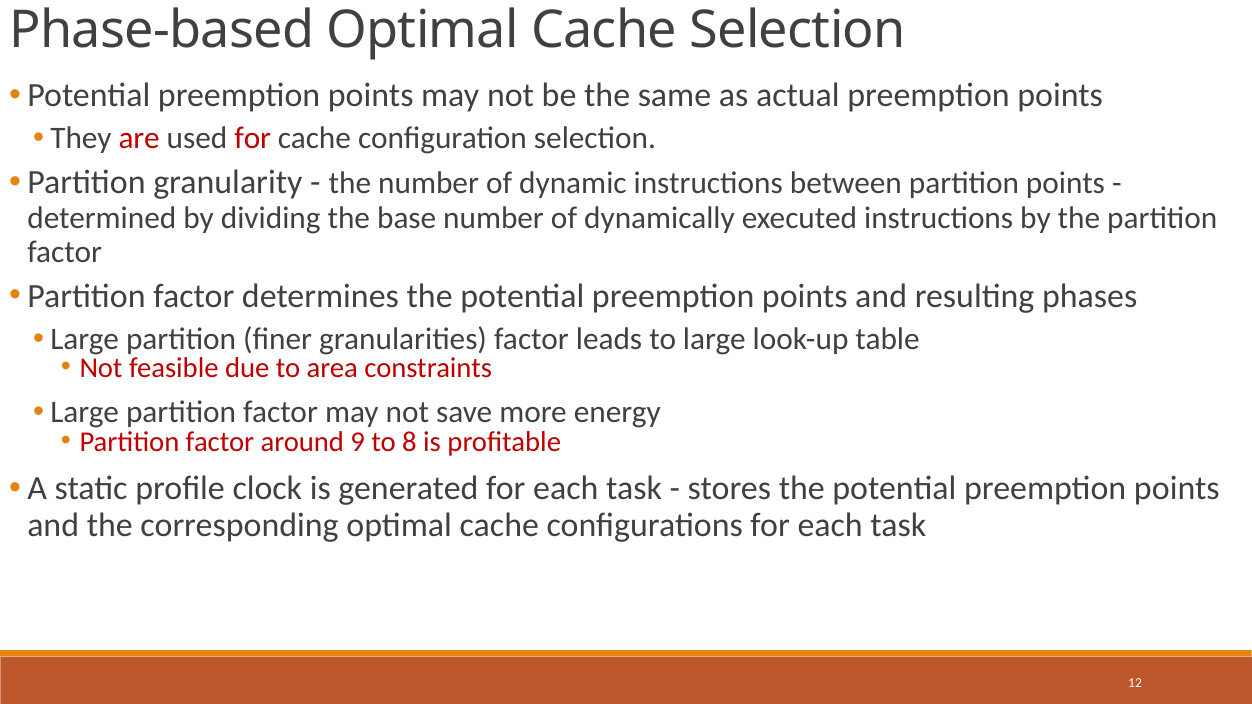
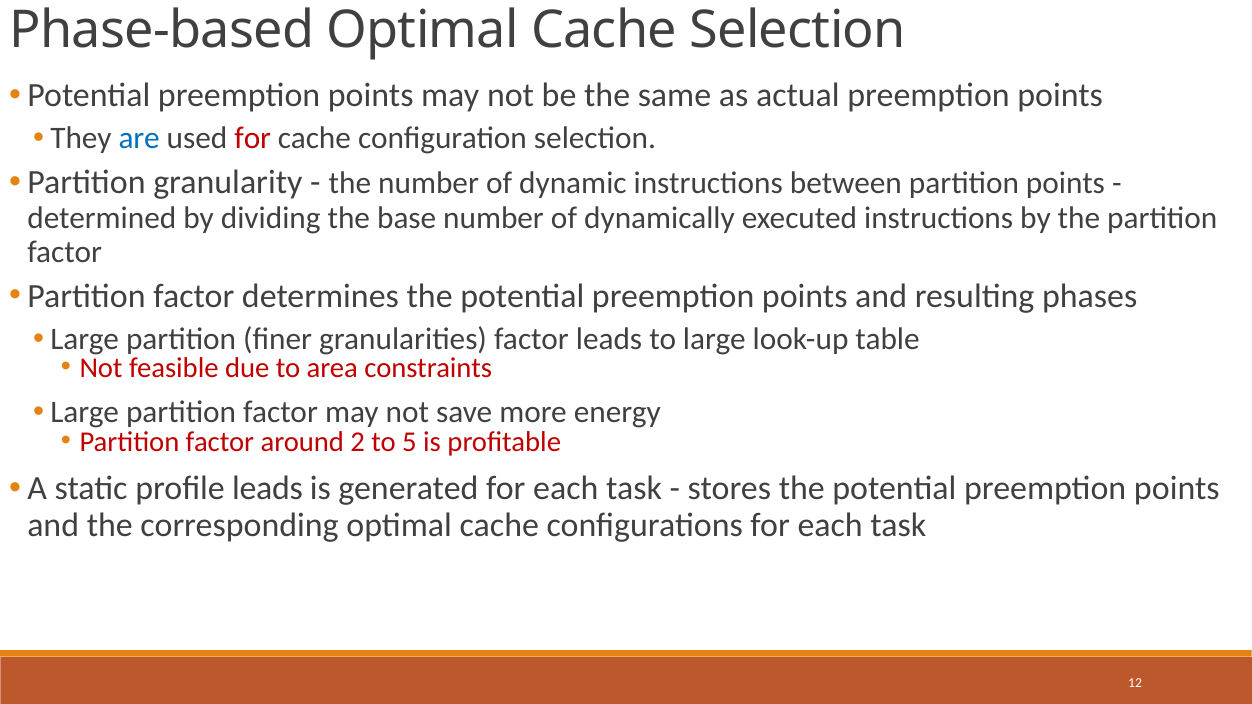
are colour: red -> blue
9: 9 -> 2
8: 8 -> 5
profile clock: clock -> leads
